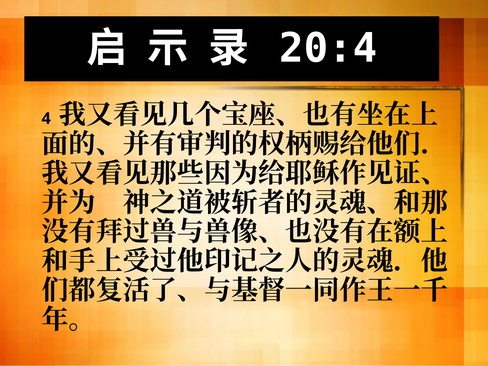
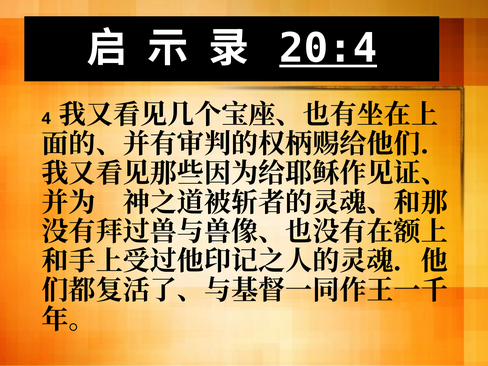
20:4 underline: none -> present
